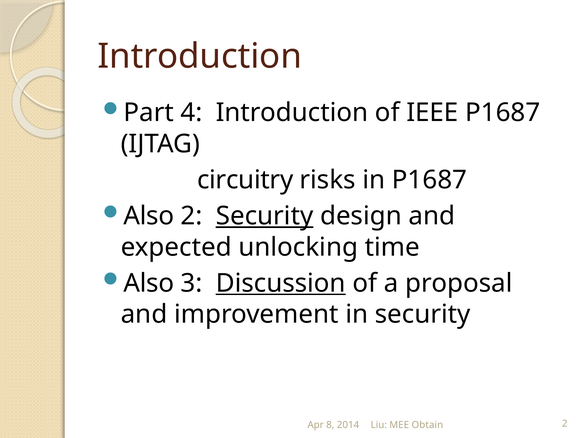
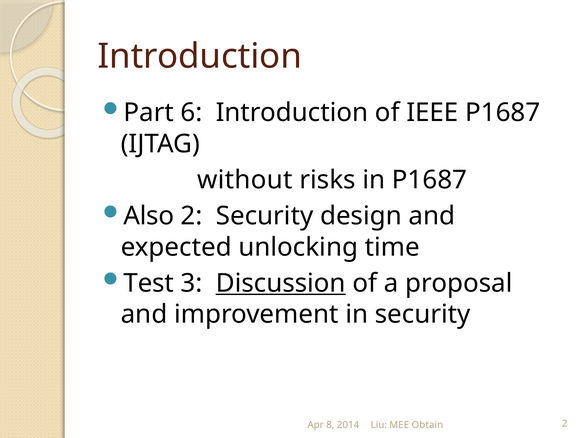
4: 4 -> 6
circuitry: circuitry -> without
Security at (265, 216) underline: present -> none
Also at (149, 283): Also -> Test
